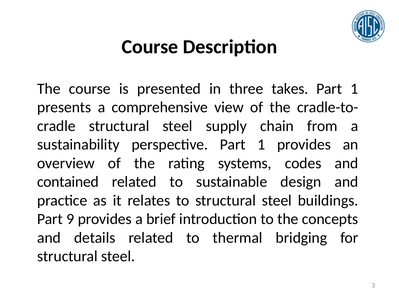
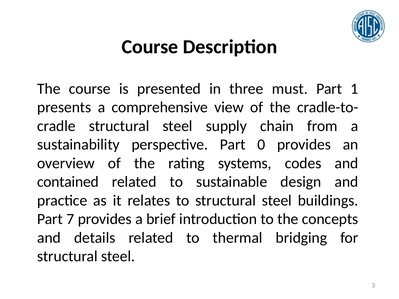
takes: takes -> must
perspective Part 1: 1 -> 0
9: 9 -> 7
